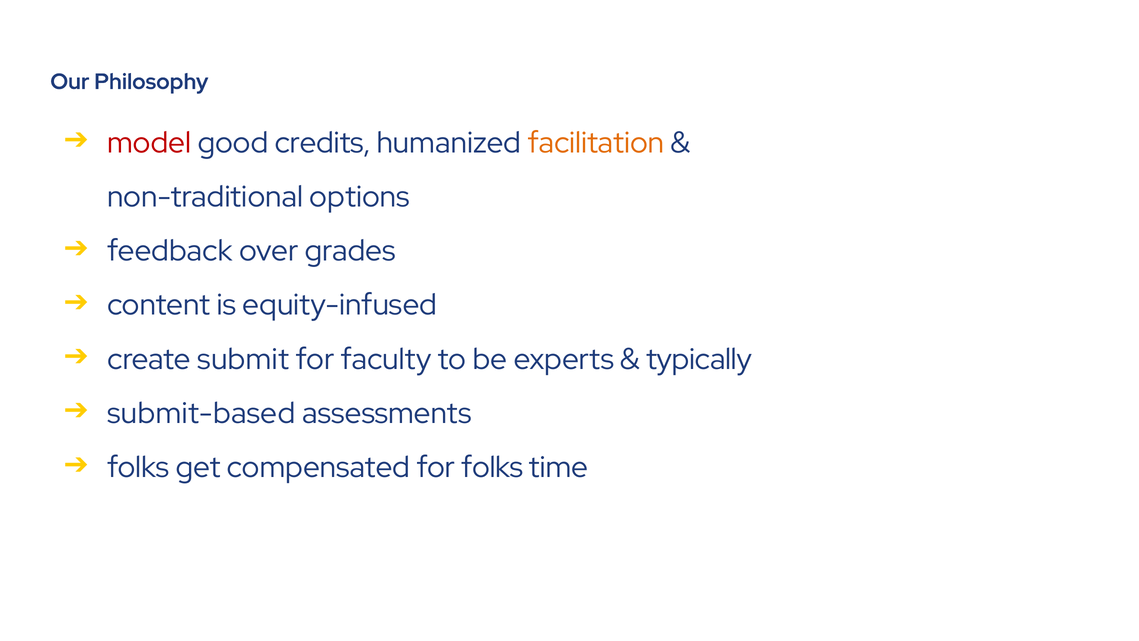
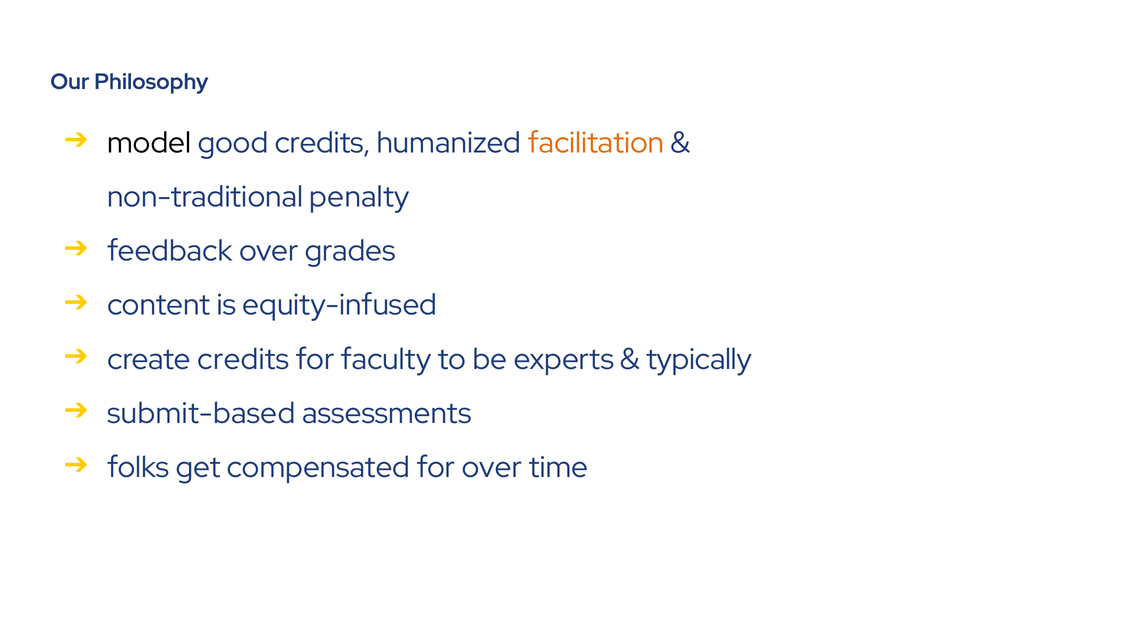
model colour: red -> black
options: options -> penalty
create submit: submit -> credits
for folks: folks -> over
